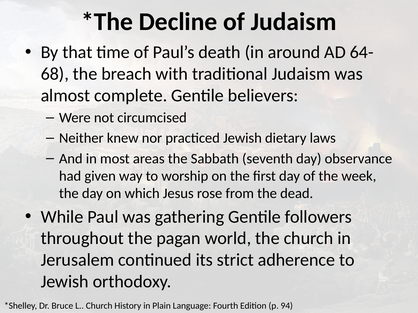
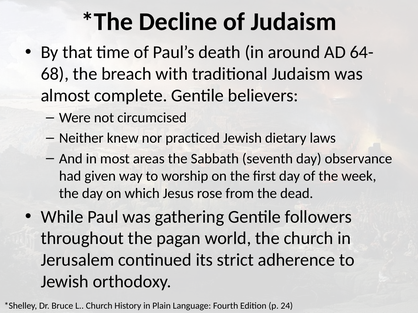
94: 94 -> 24
